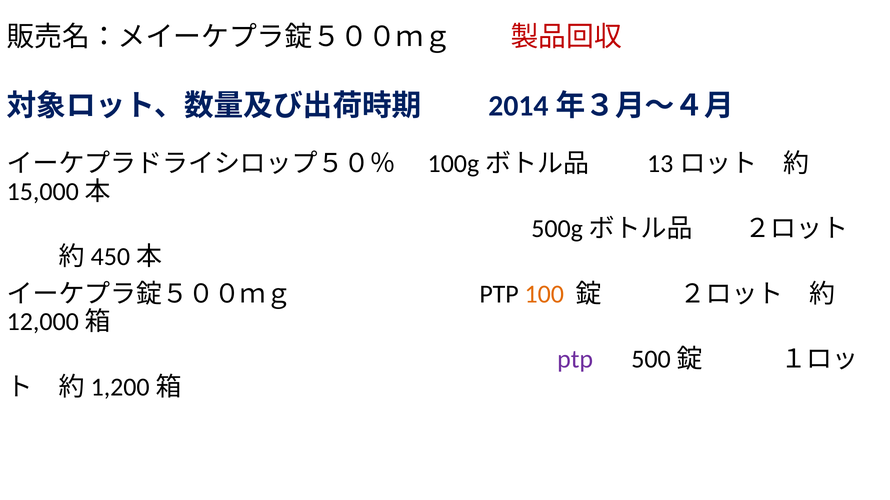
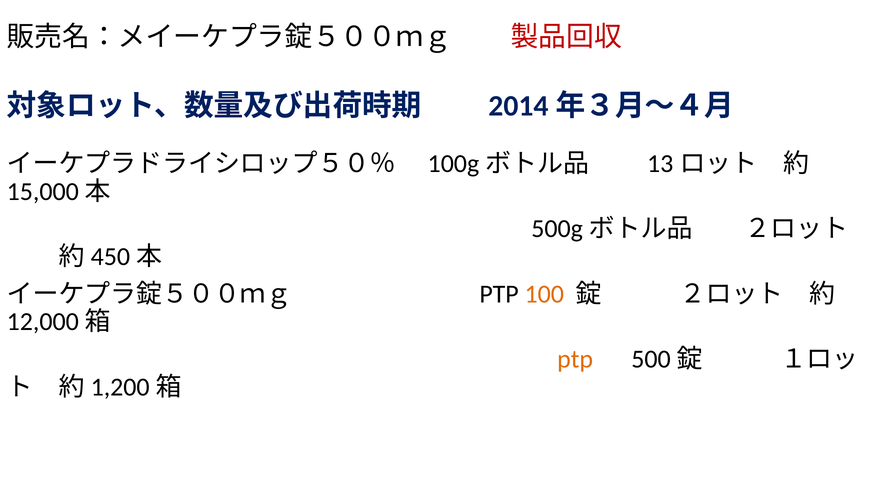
ptp at (575, 360) colour: purple -> orange
